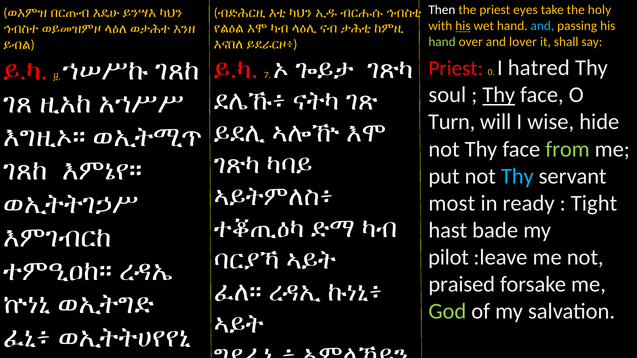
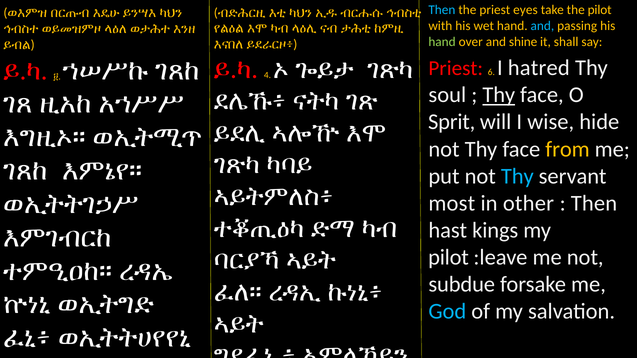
Then at (442, 10) colour: white -> light blue
the holy: holy -> pilot
his at (463, 26) underline: present -> none
lover: lover -> shine
7: 7 -> 4
0: 0 -> 6
Turn: Turn -> Sprit
from colour: light green -> yellow
ready: ready -> other
Tight at (594, 203): Tight -> Then
bade: bade -> kings
praised: praised -> subdue
God colour: light green -> light blue
